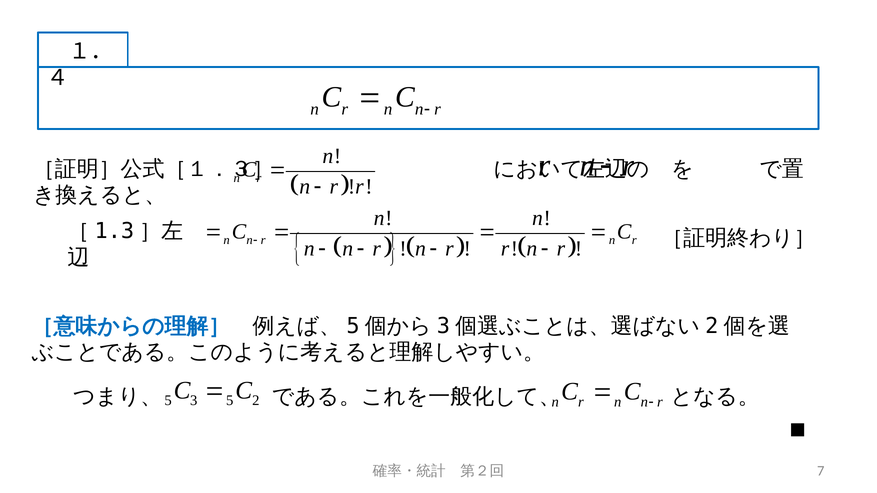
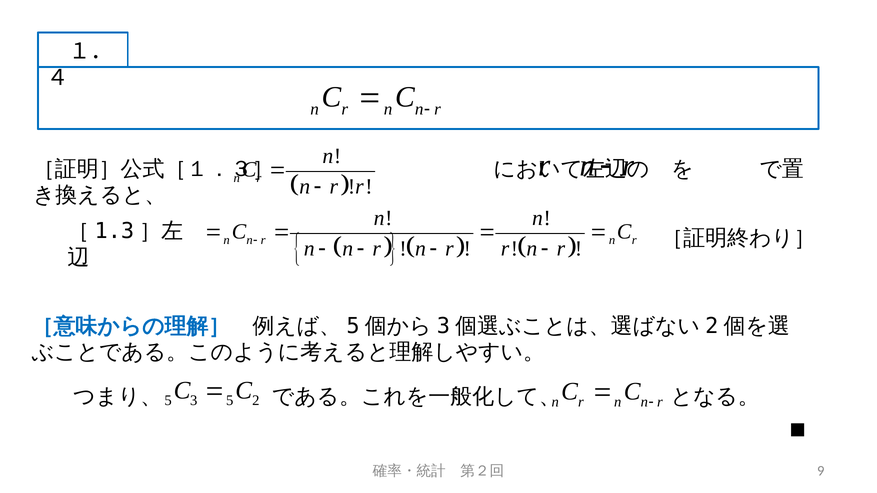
7: 7 -> 9
